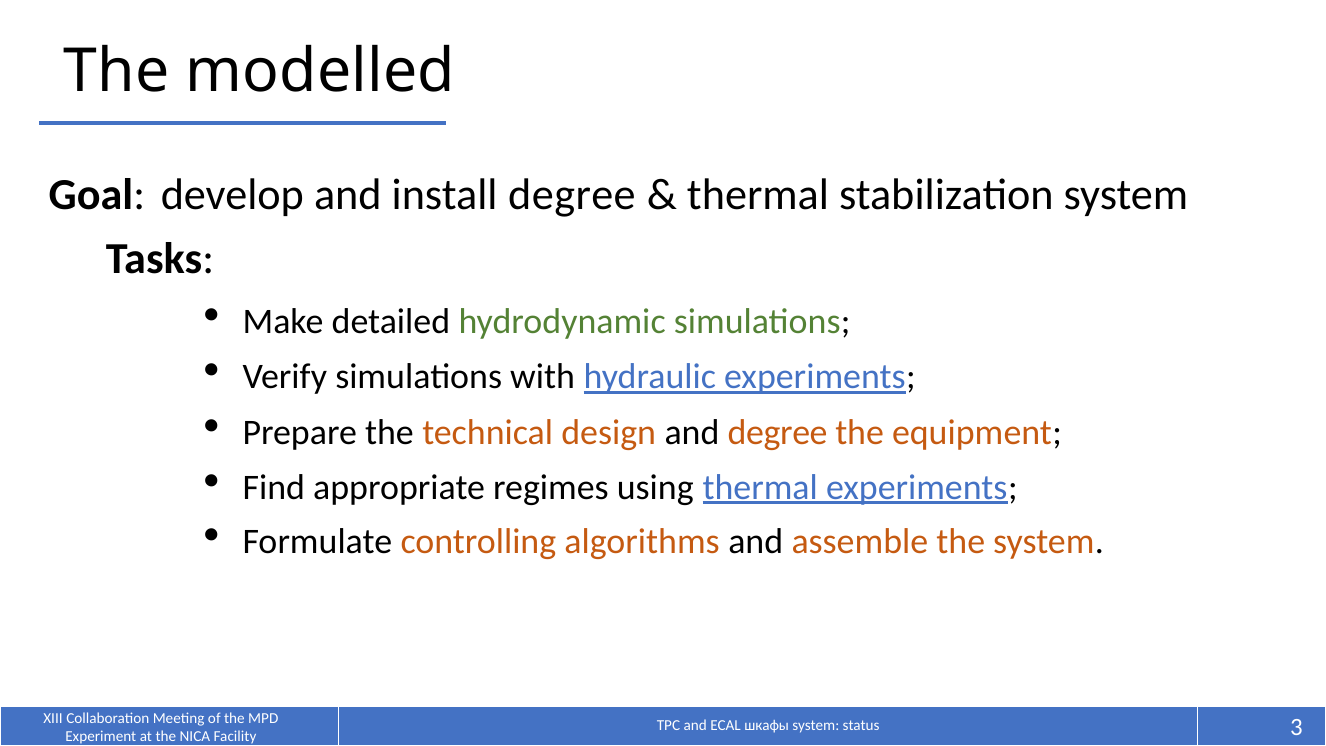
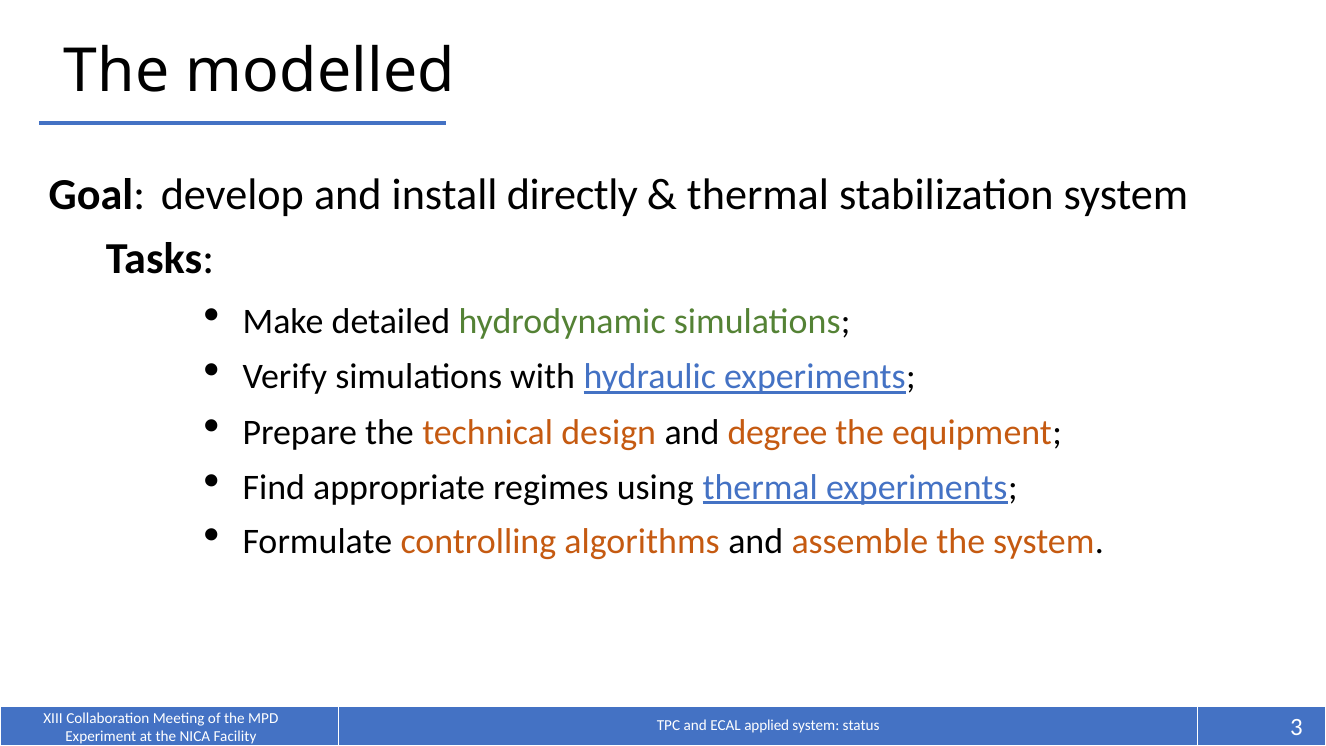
install degree: degree -> directly
шкафы: шкафы -> applied
